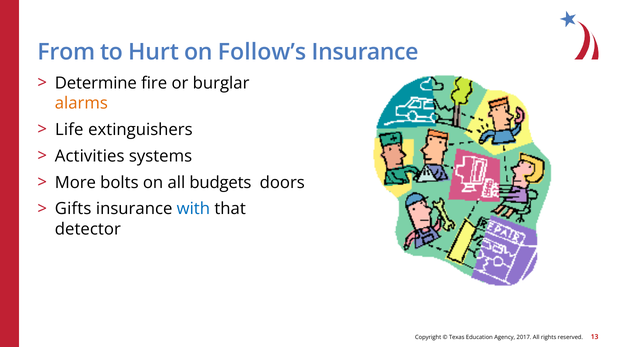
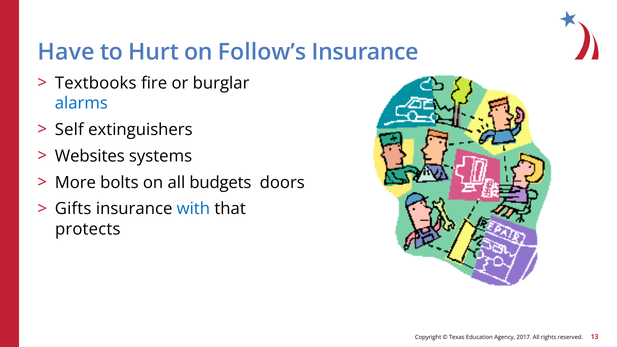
From: From -> Have
Determine: Determine -> Textbooks
alarms colour: orange -> blue
Life: Life -> Self
Activities: Activities -> Websites
detector: detector -> protects
